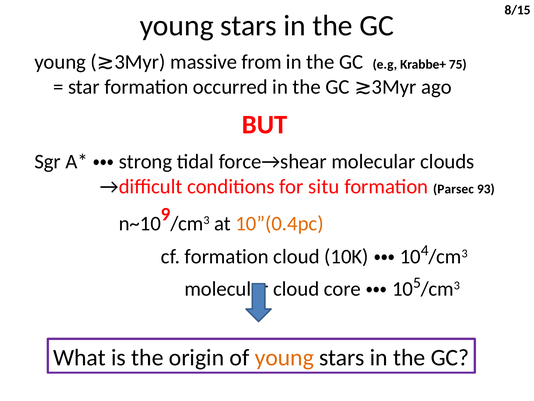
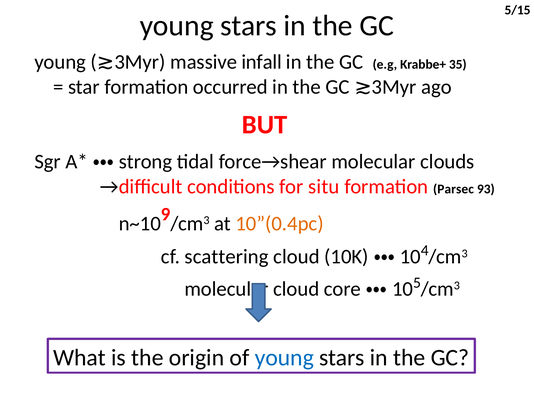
8/15: 8/15 -> 5/15
75: 75 -> 35
from: from -> infall
cf formation: formation -> scattering
young at (284, 357) colour: orange -> blue
